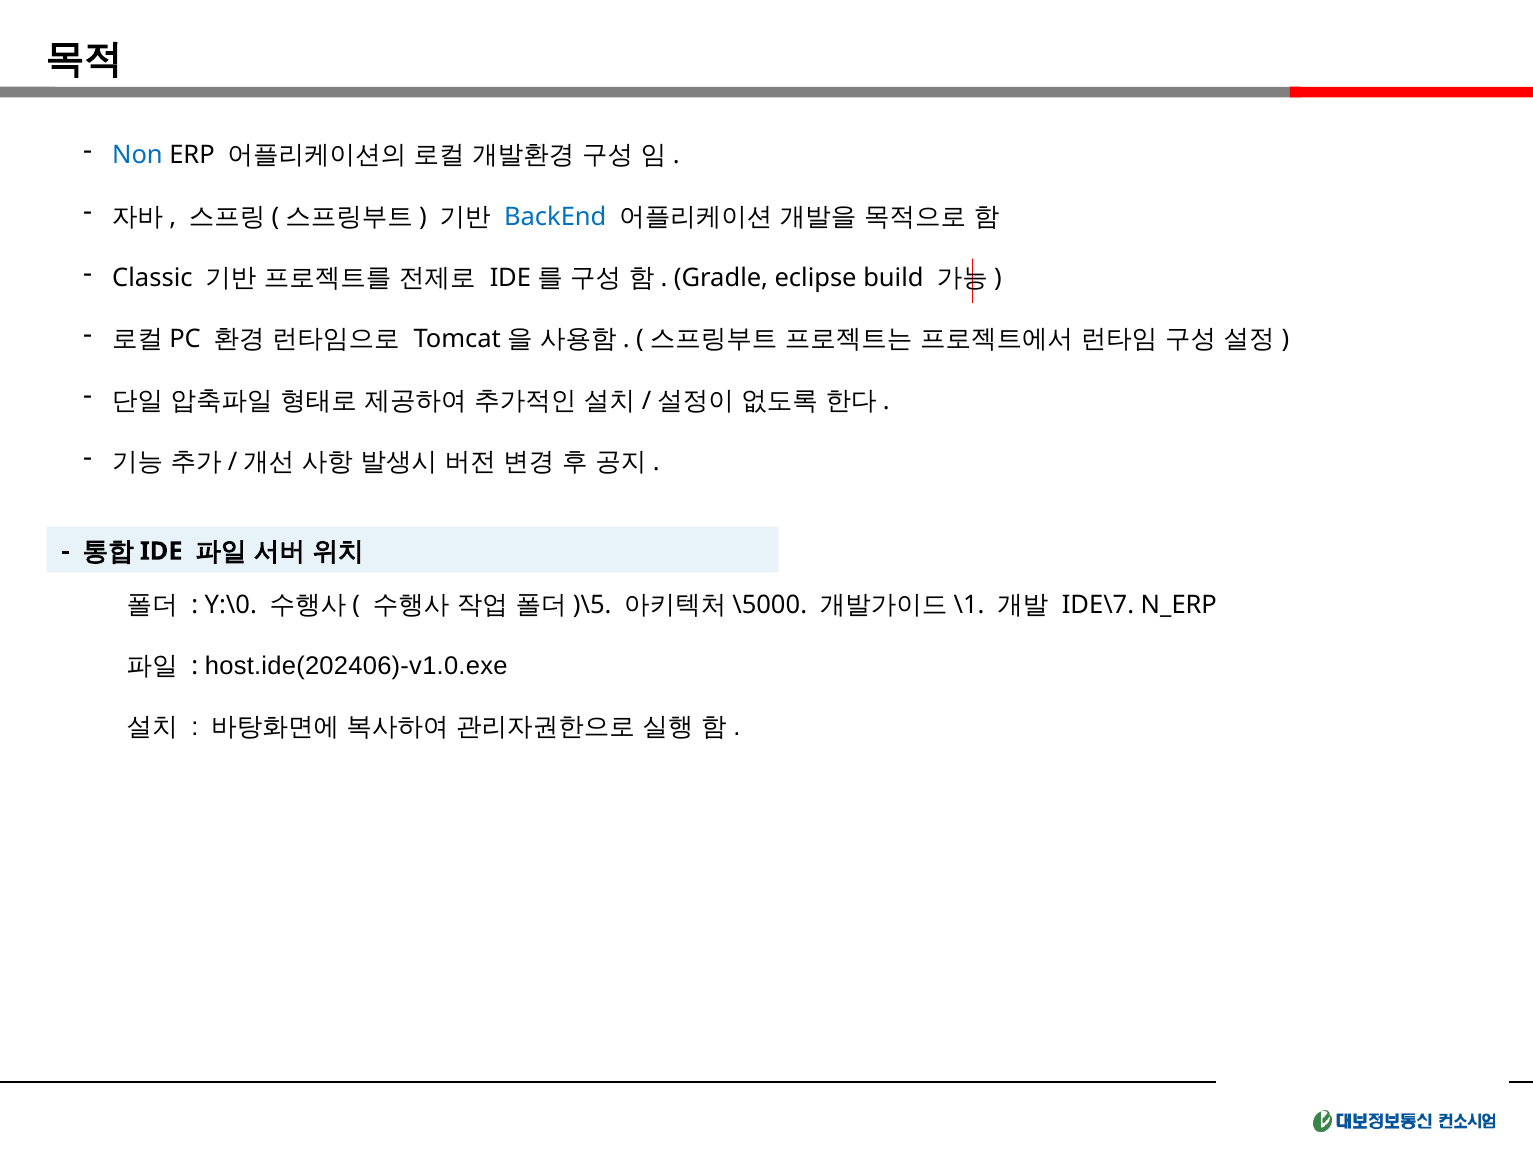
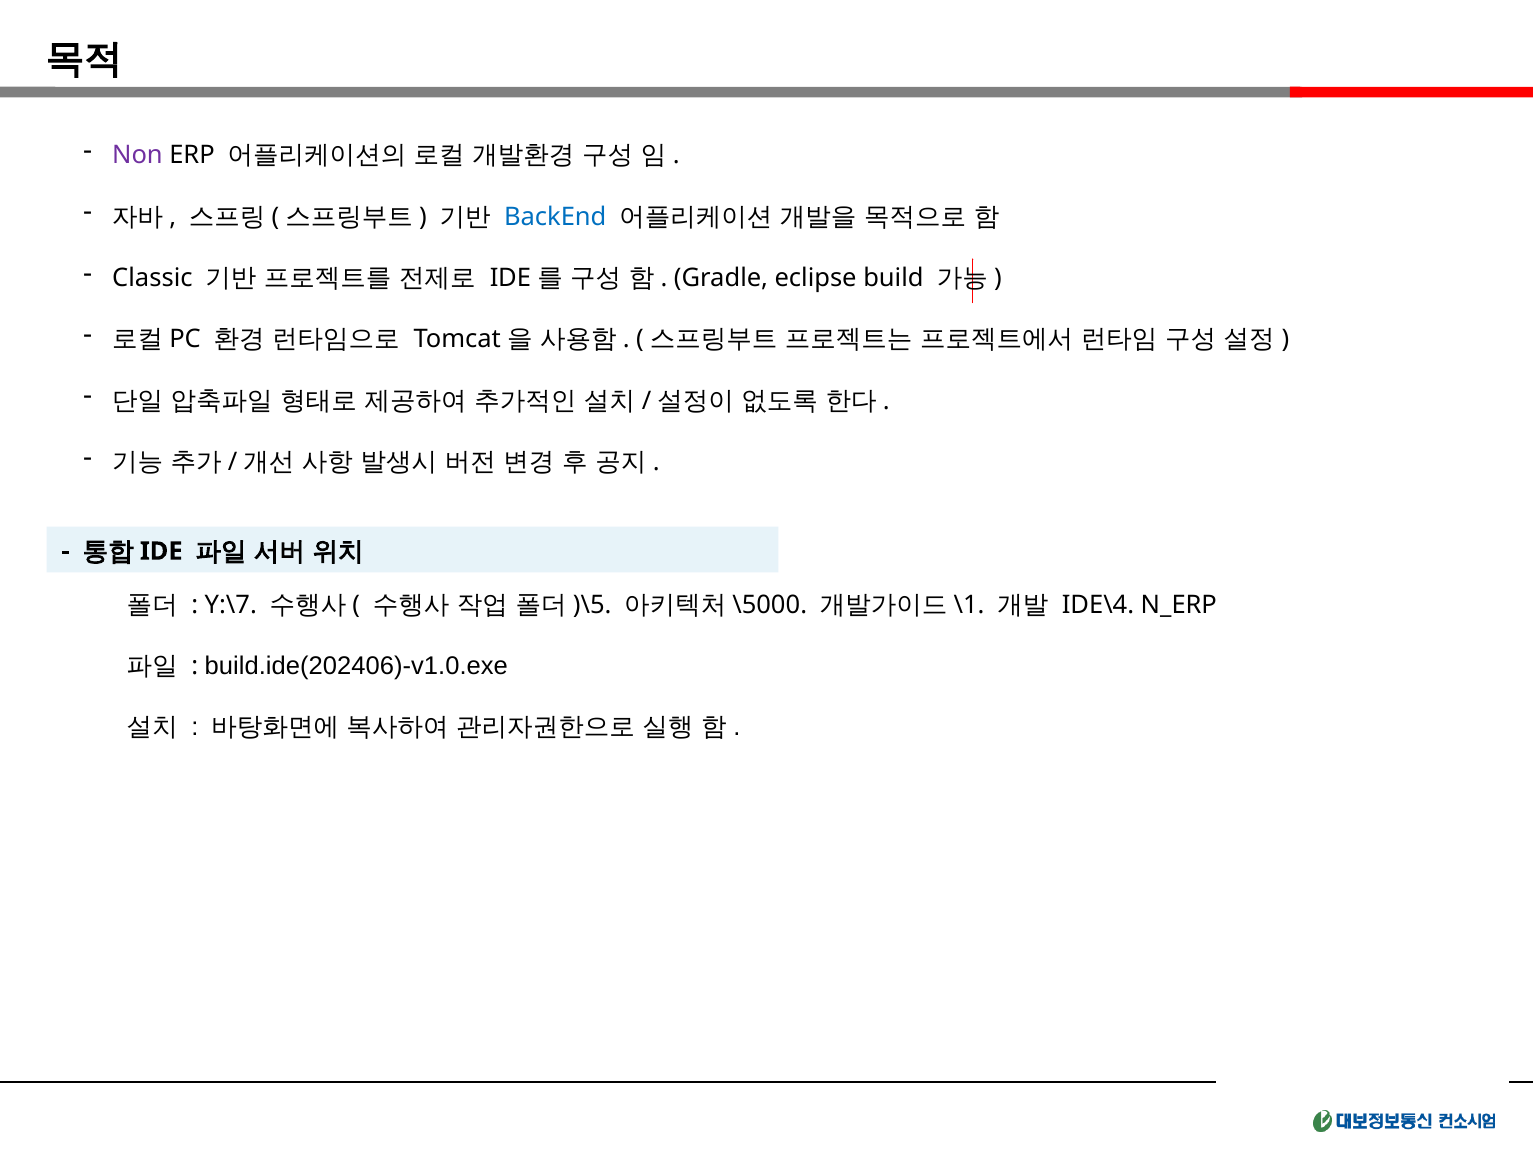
Non colour: blue -> purple
Y:\0: Y:\0 -> Y:\7
IDE\7: IDE\7 -> IDE\4
host.ide(202406)-v1.0.exe: host.ide(202406)-v1.0.exe -> build.ide(202406)-v1.0.exe
